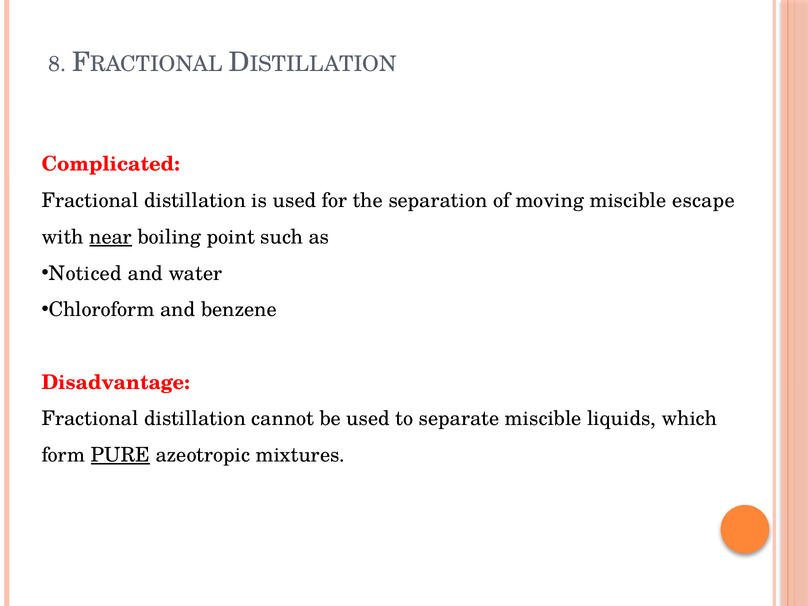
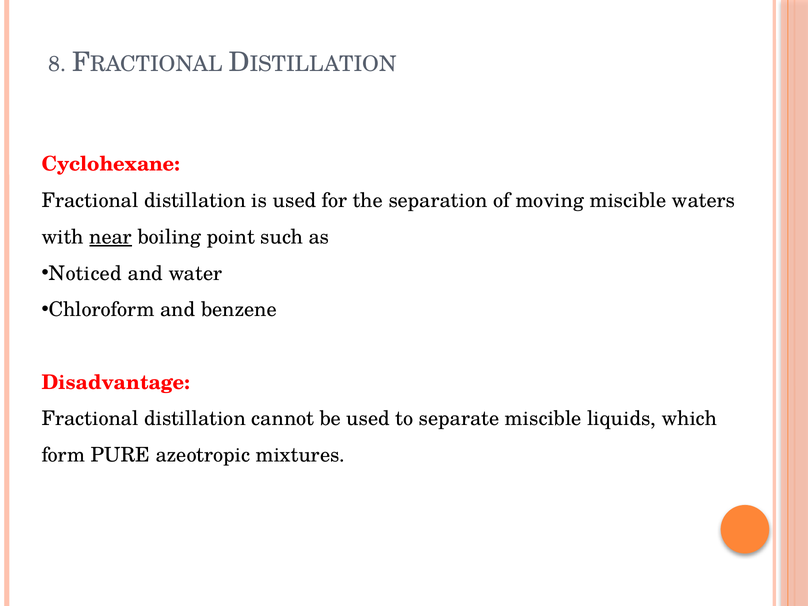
Complicated: Complicated -> Cyclohexane
escape: escape -> waters
PURE underline: present -> none
